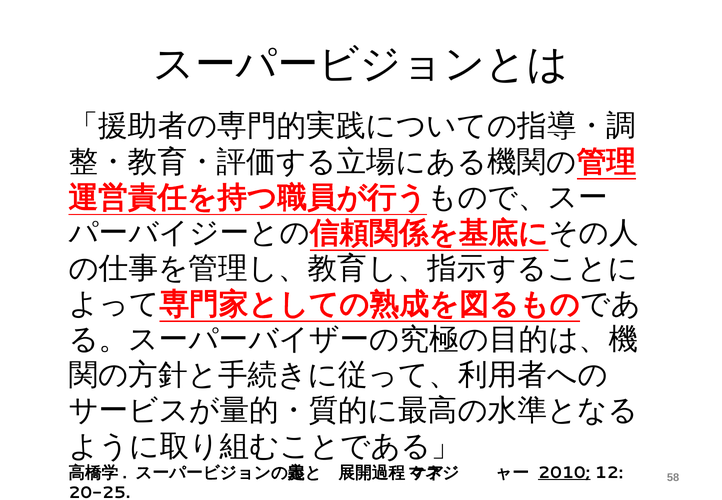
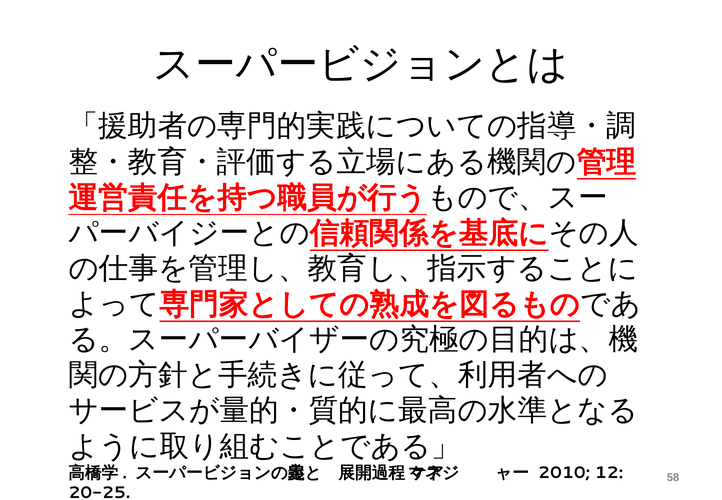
2010 underline: present -> none
